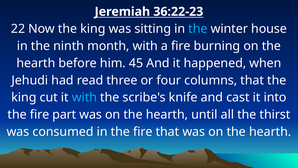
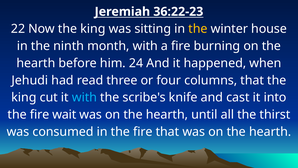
the at (198, 29) colour: light blue -> yellow
45: 45 -> 24
part: part -> wait
